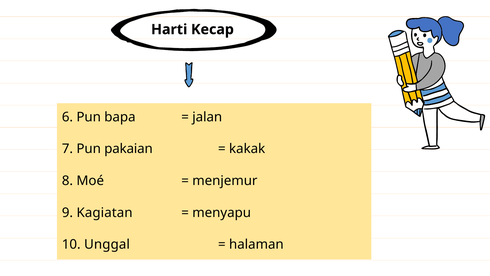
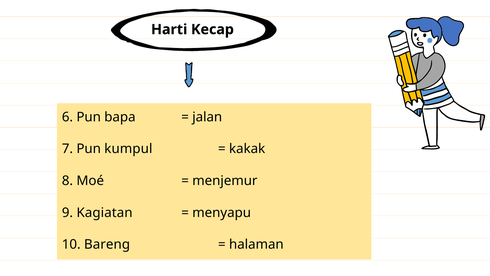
pakaian: pakaian -> kumpul
Unggal: Unggal -> Bareng
